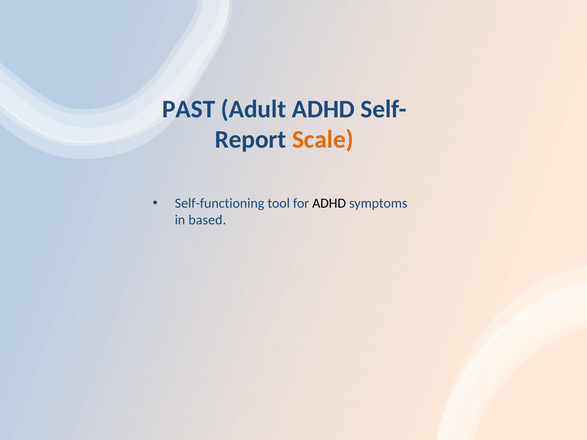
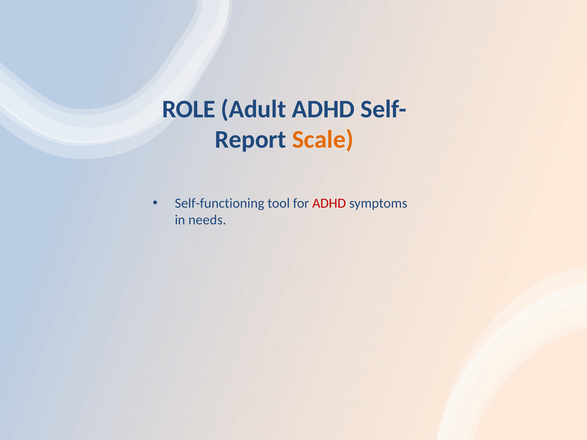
PAST: PAST -> ROLE
ADHD at (329, 204) colour: black -> red
based: based -> needs
